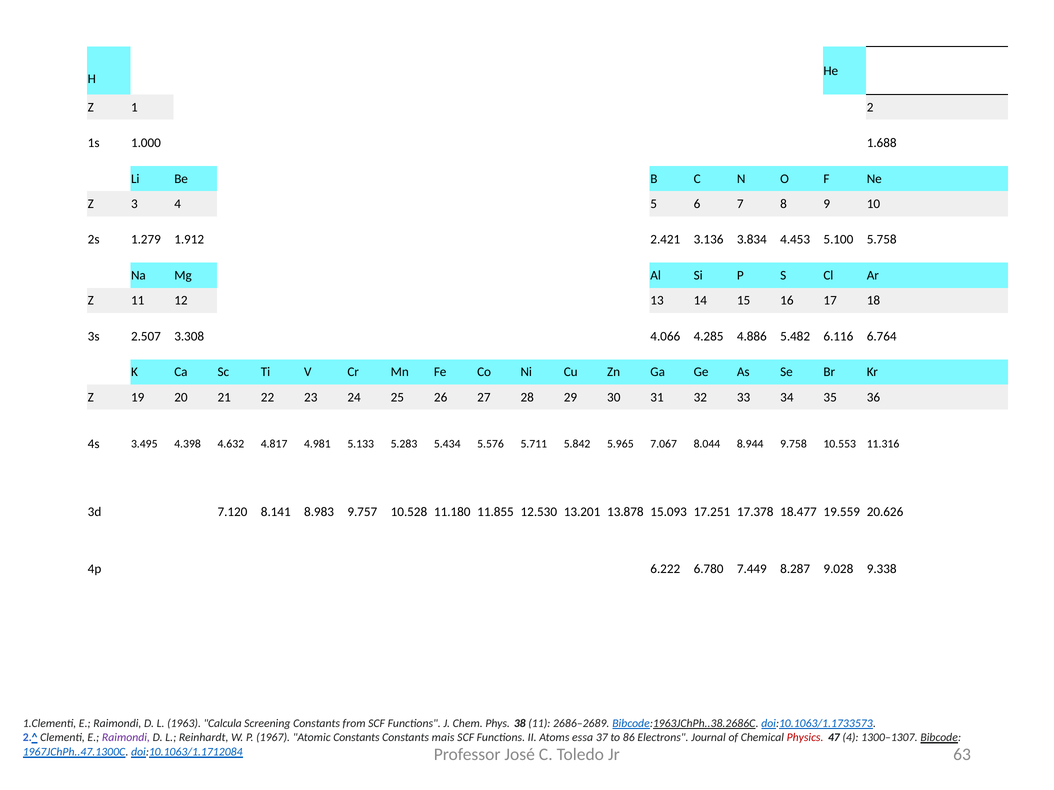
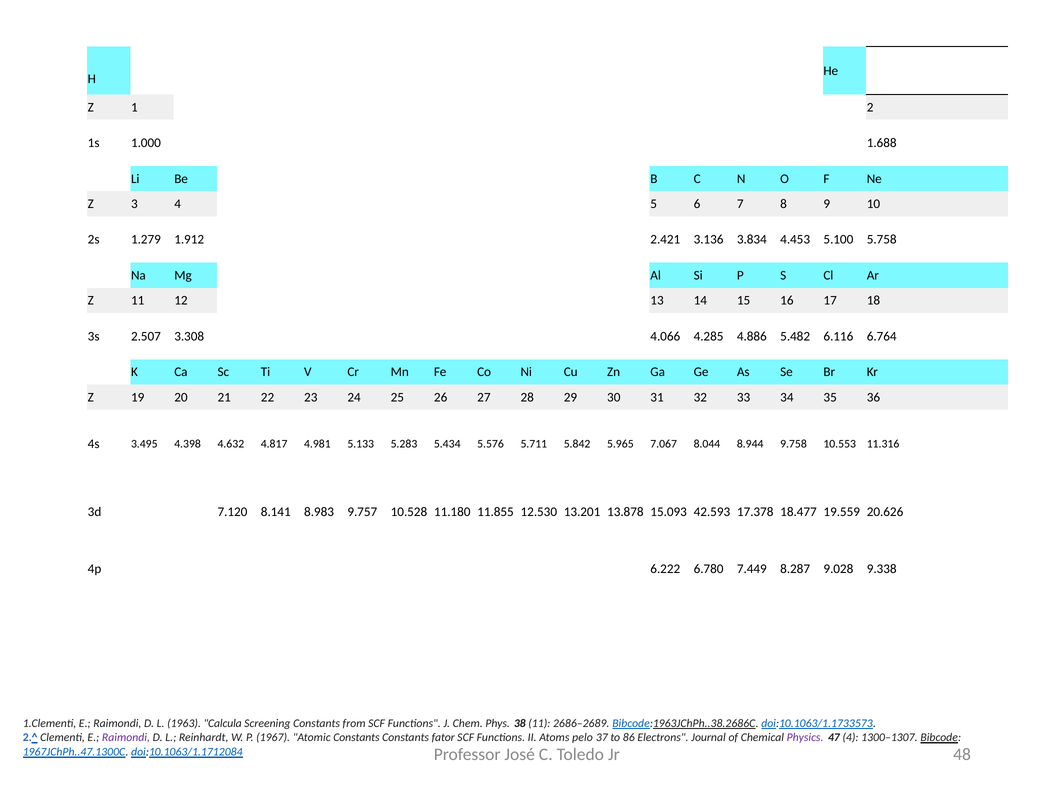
17.251: 17.251 -> 42.593
mais: mais -> fator
essa: essa -> pelo
Physics colour: red -> purple
63: 63 -> 48
